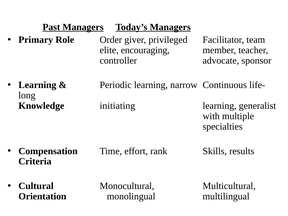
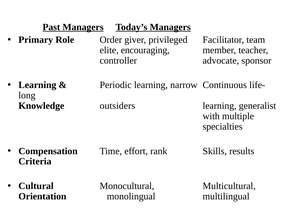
initiating: initiating -> outsiders
